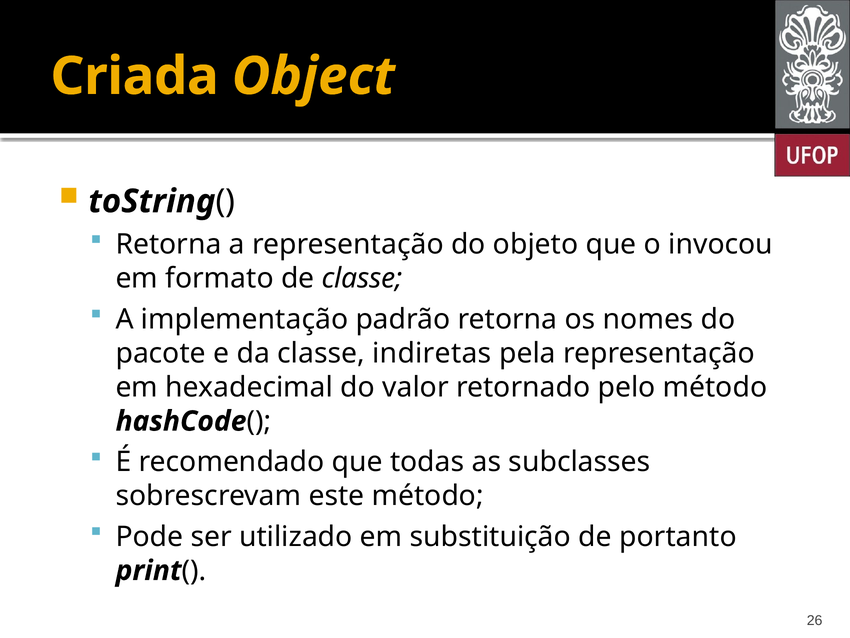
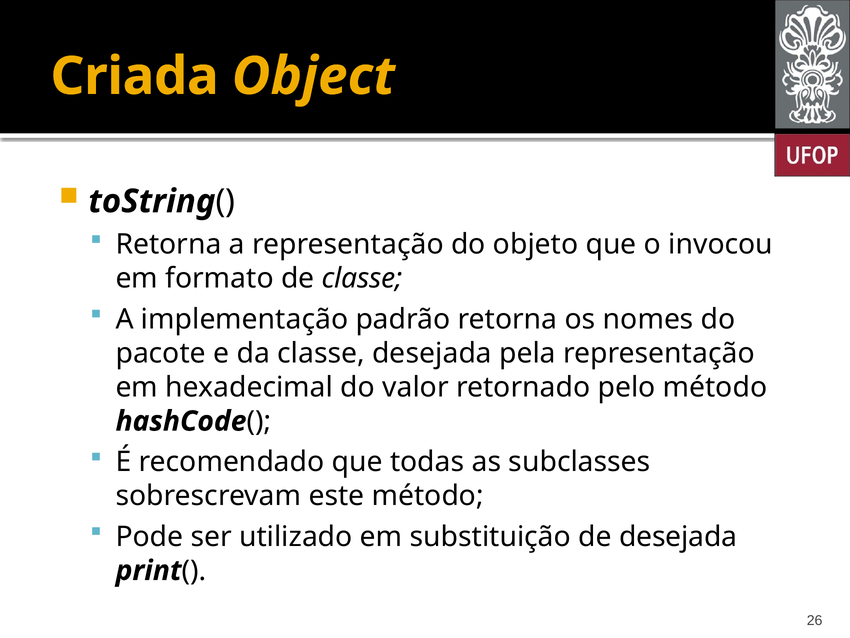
classe indiretas: indiretas -> desejada
de portanto: portanto -> desejada
